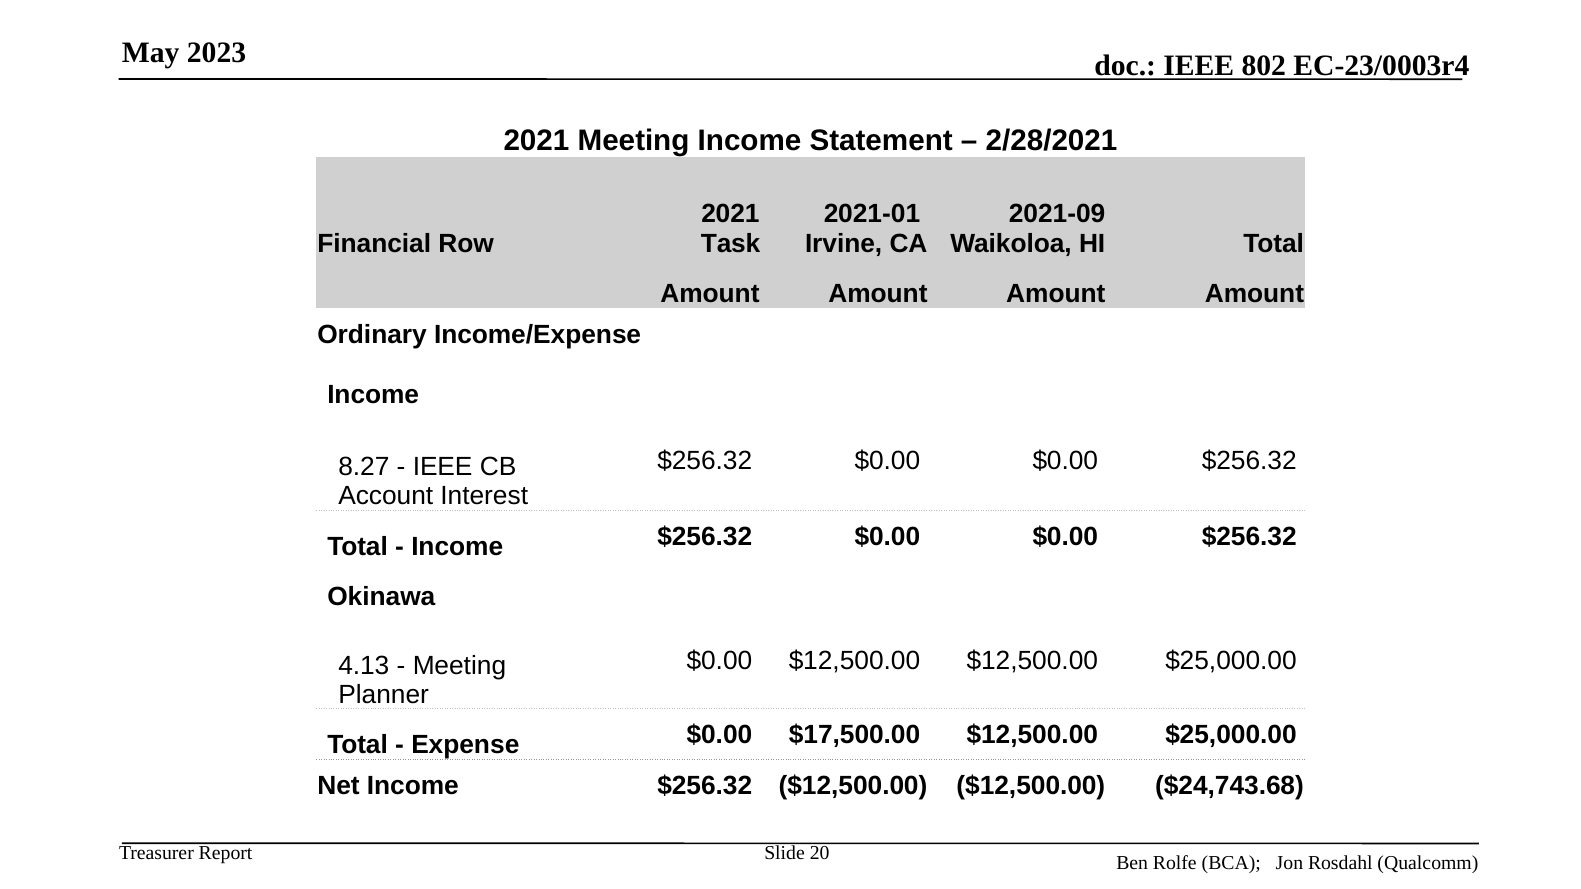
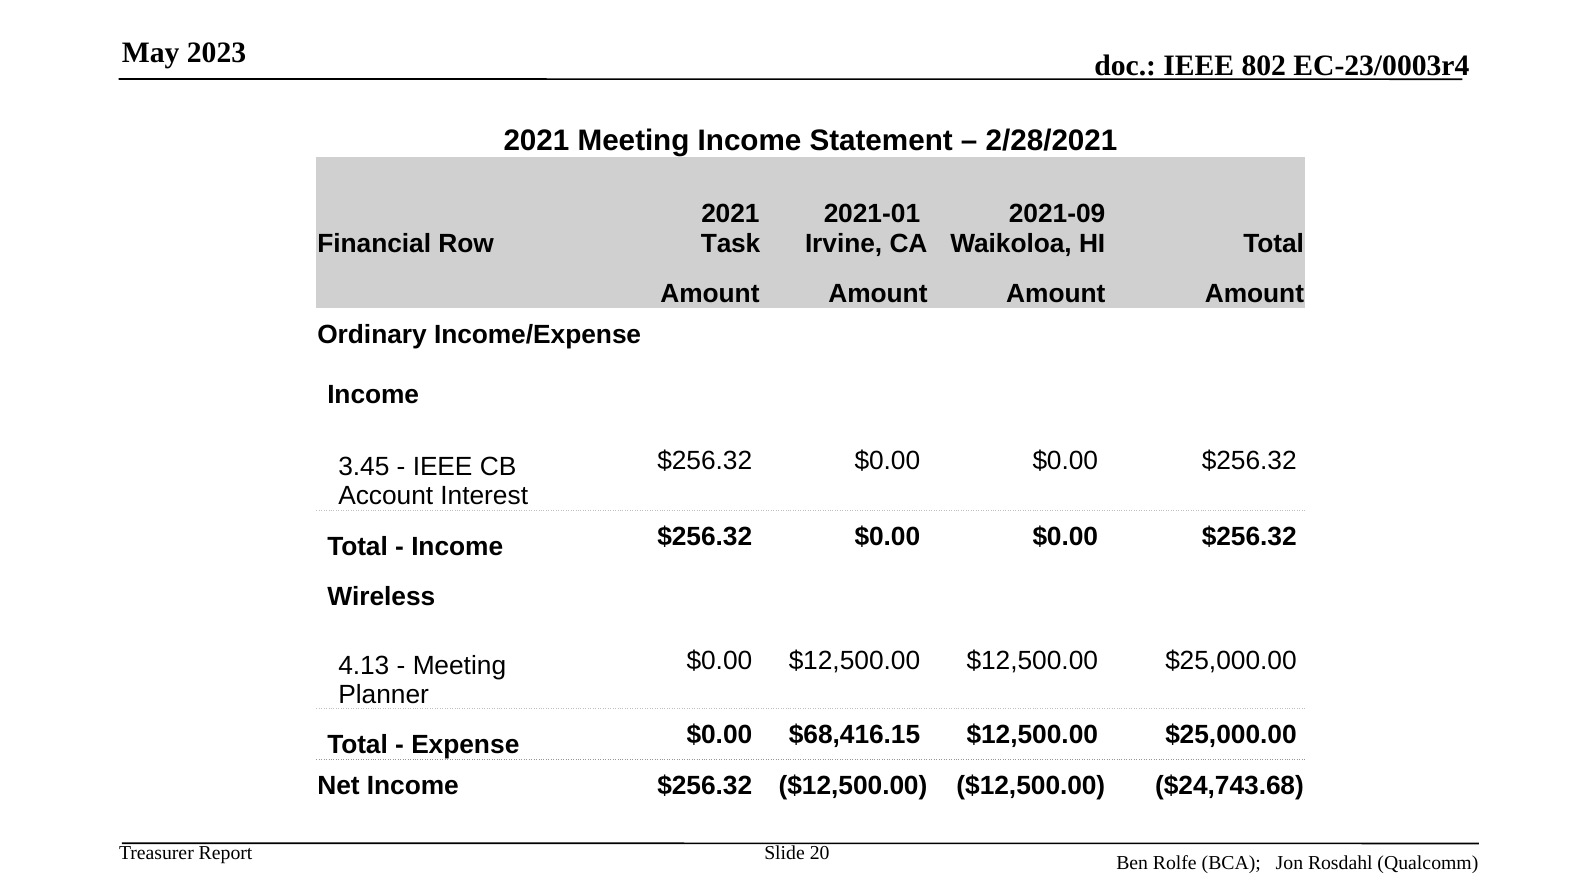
8.27: 8.27 -> 3.45
Okinawa: Okinawa -> Wireless
$17,500.00: $17,500.00 -> $68,416.15
